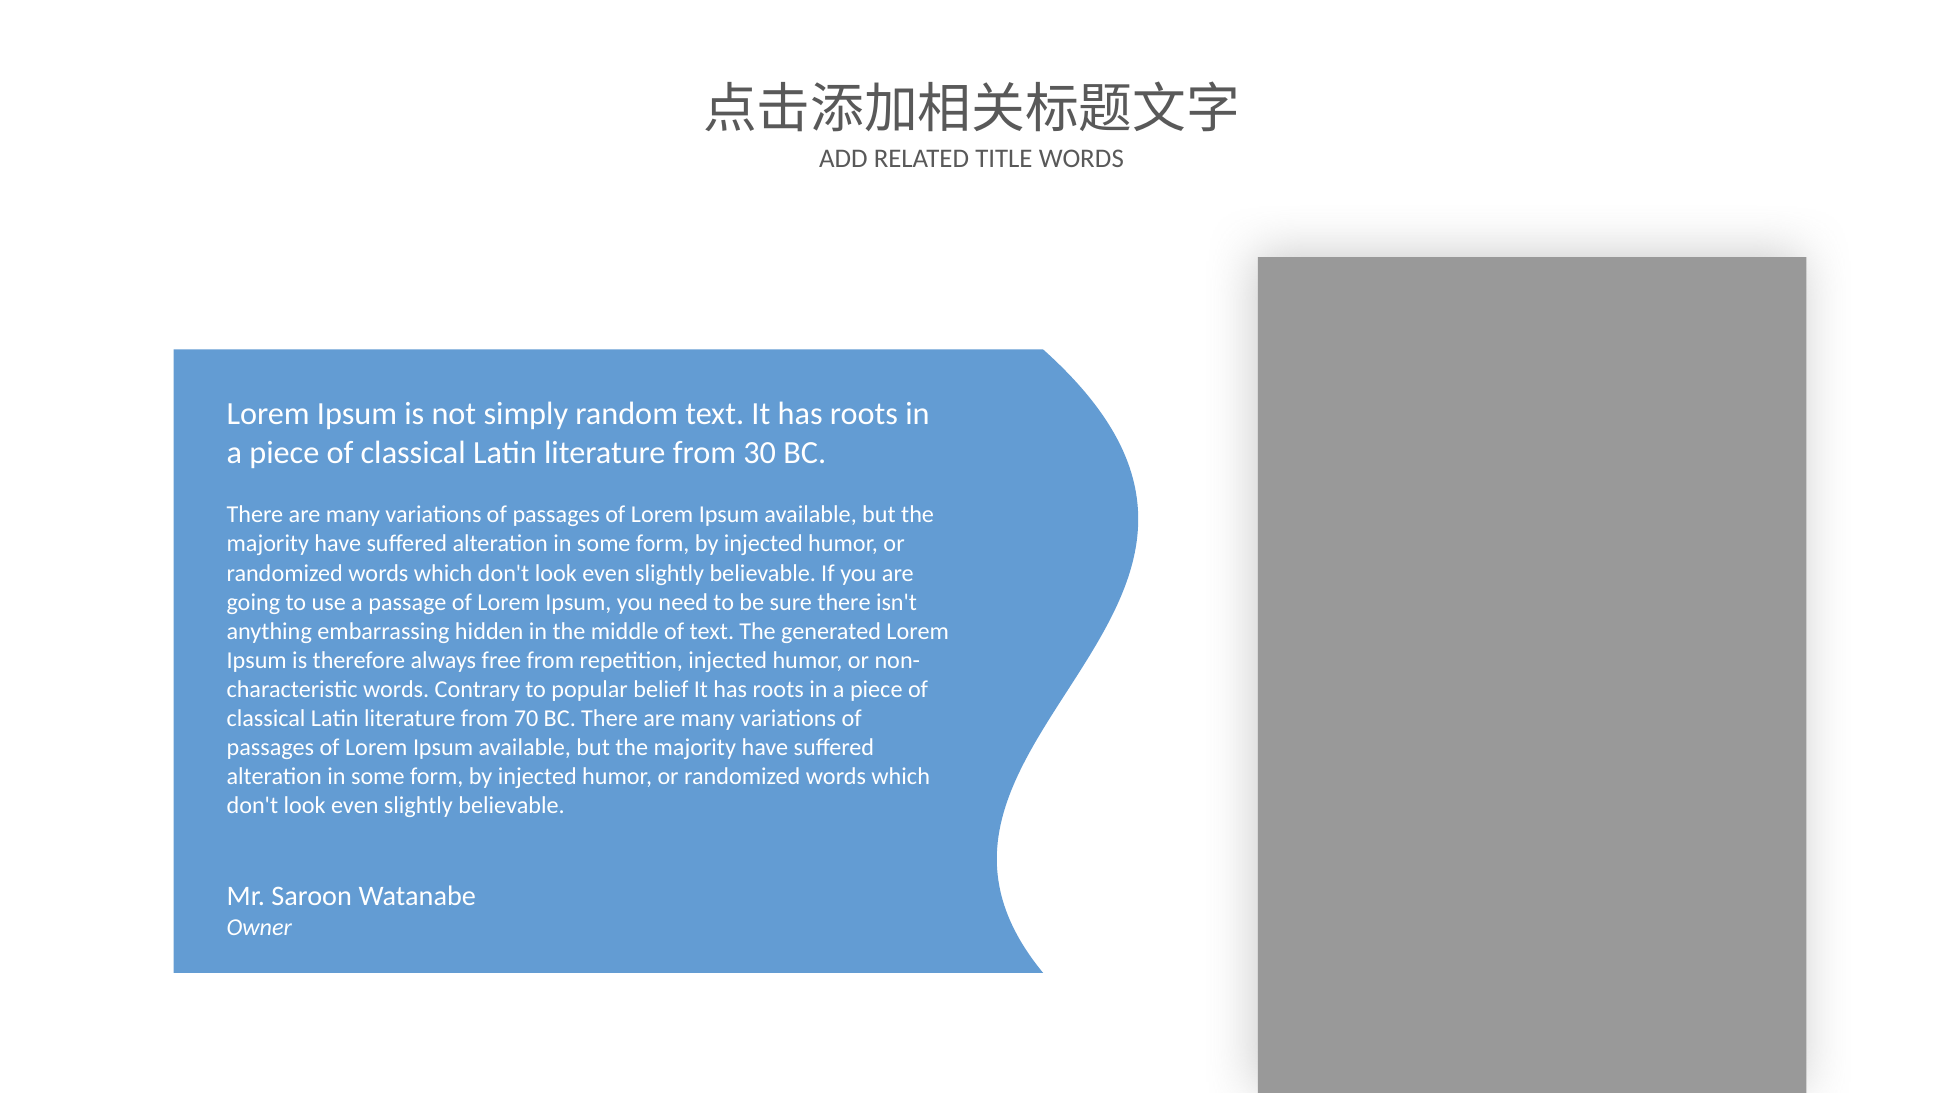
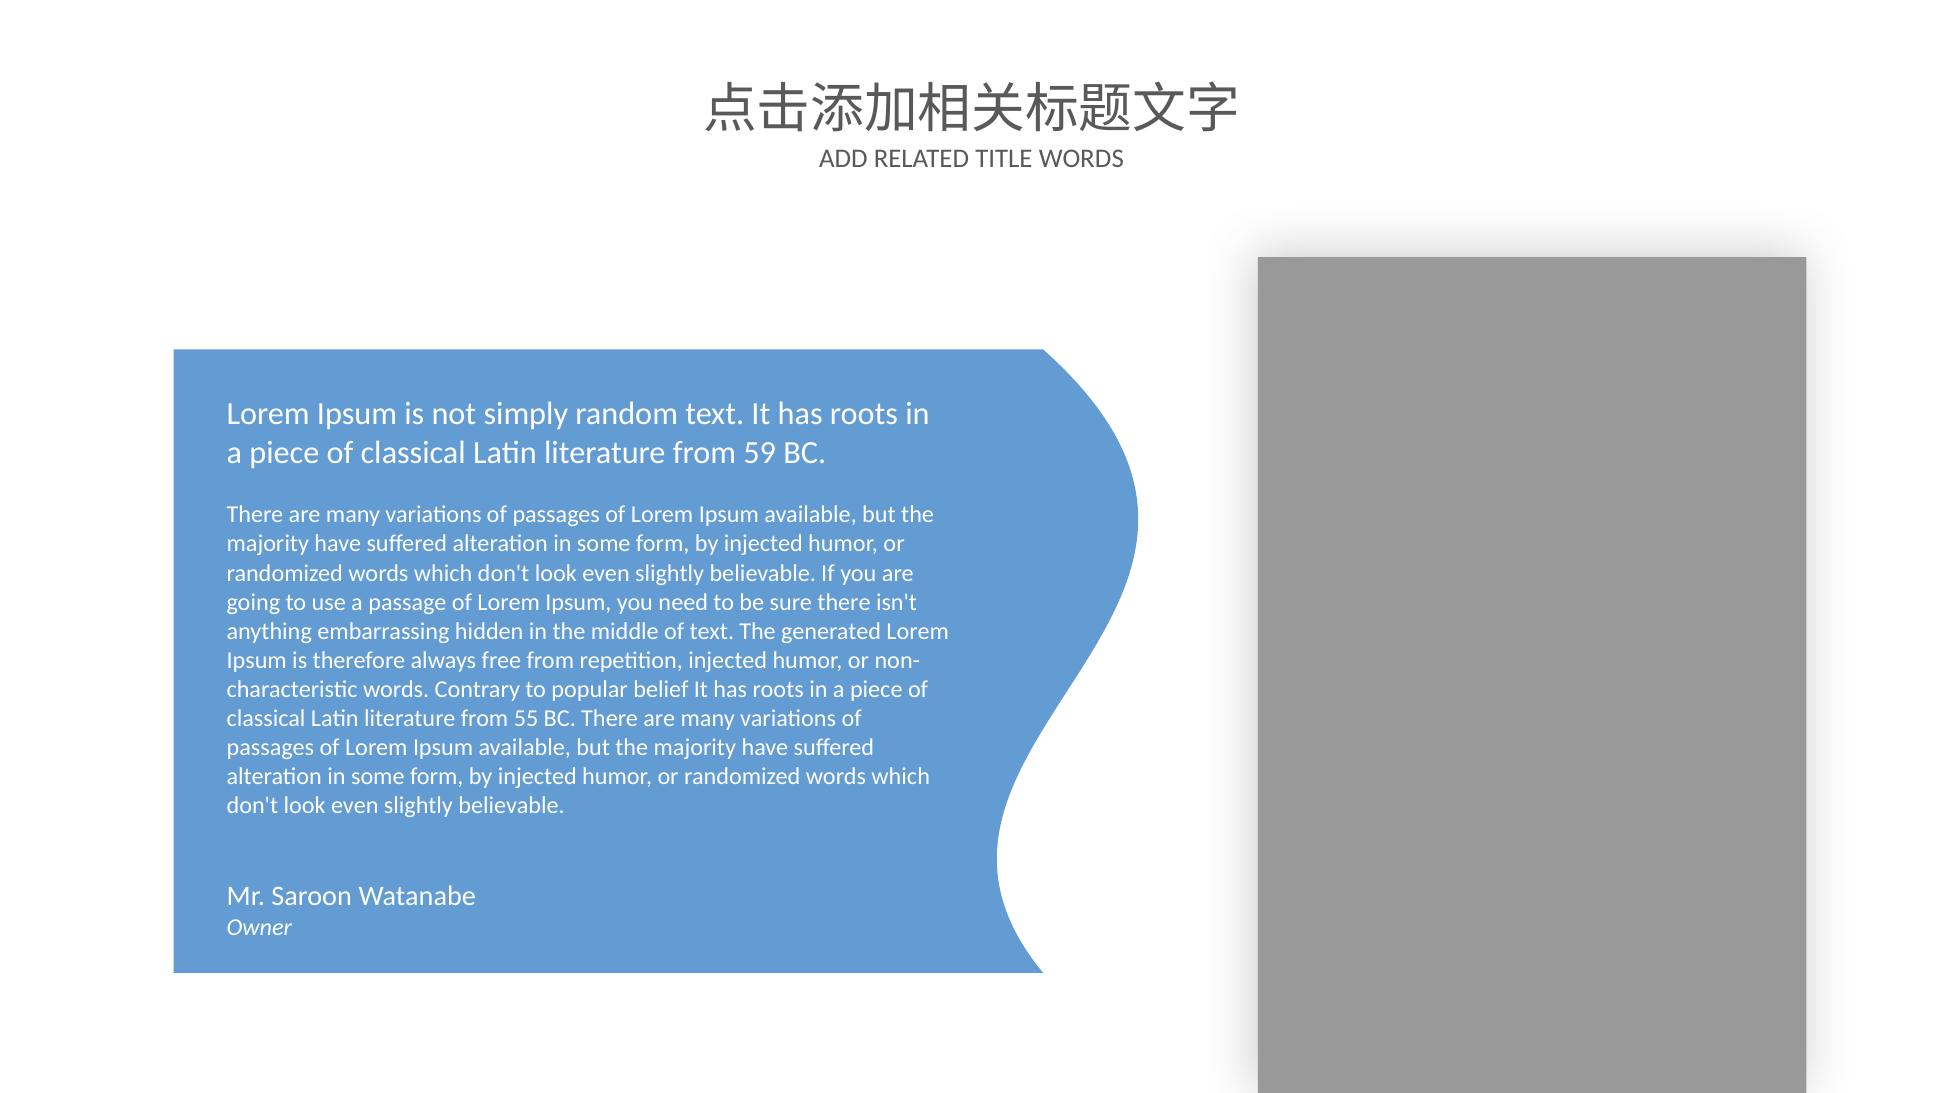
30: 30 -> 59
70: 70 -> 55
